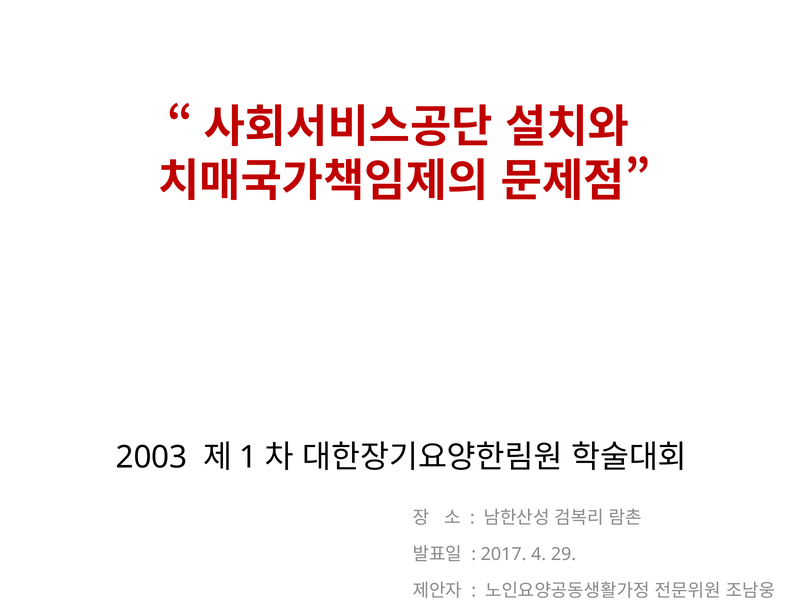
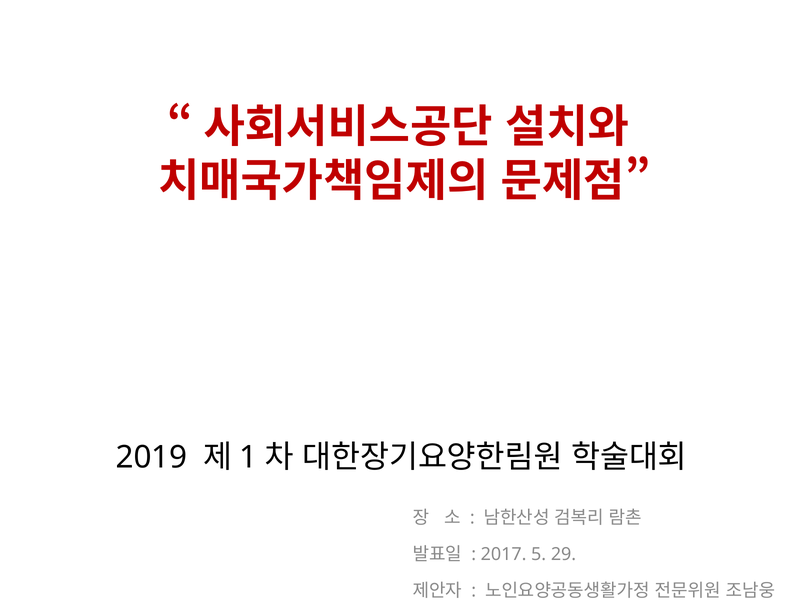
2003: 2003 -> 2019
4: 4 -> 5
